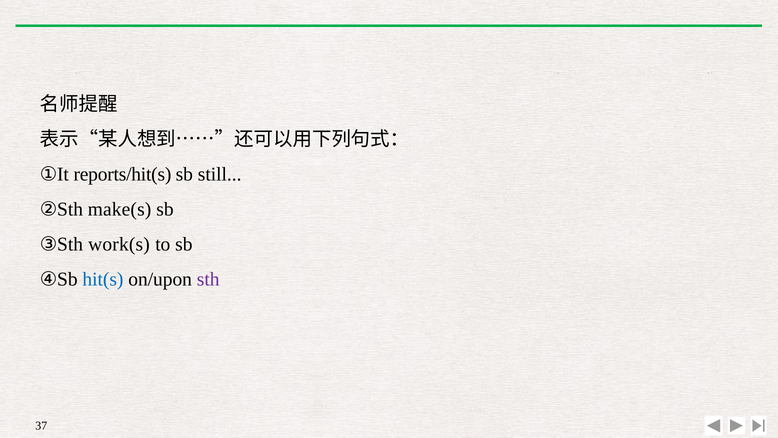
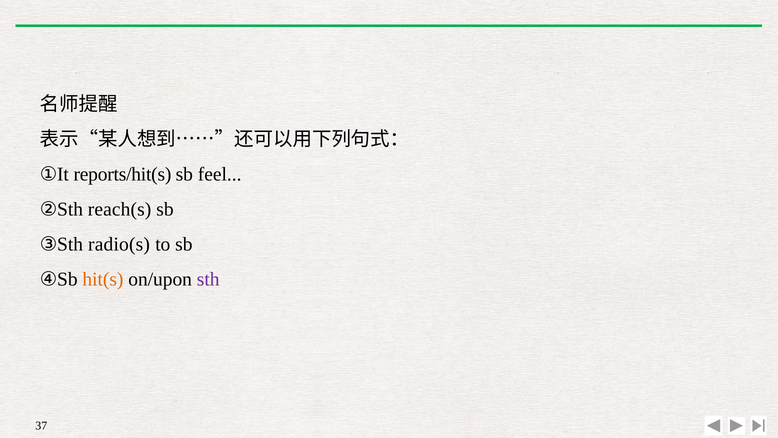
still: still -> feel
make(s: make(s -> reach(s
work(s: work(s -> radio(s
hit(s colour: blue -> orange
